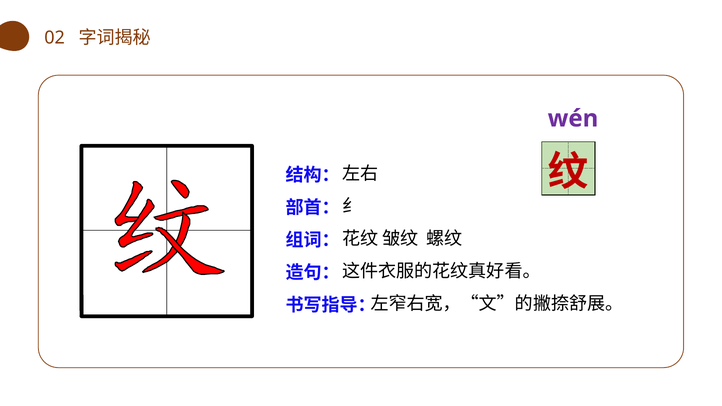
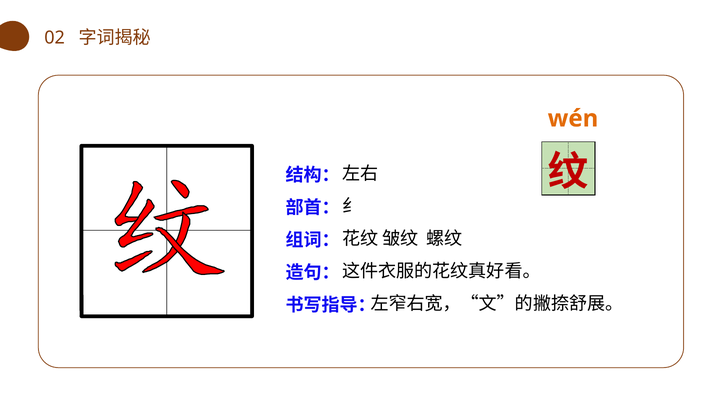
wén colour: purple -> orange
